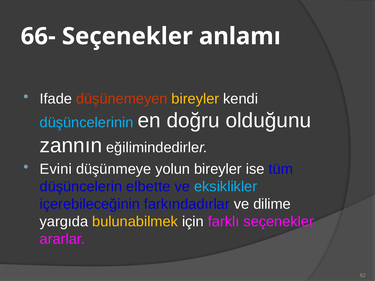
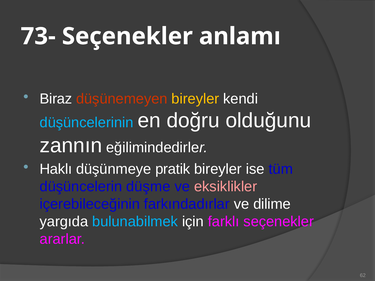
66-: 66- -> 73-
Ifade: Ifade -> Biraz
Evini: Evini -> Haklı
yolun: yolun -> pratik
elbette: elbette -> düşme
eksiklikler colour: light blue -> pink
bulunabilmek colour: yellow -> light blue
